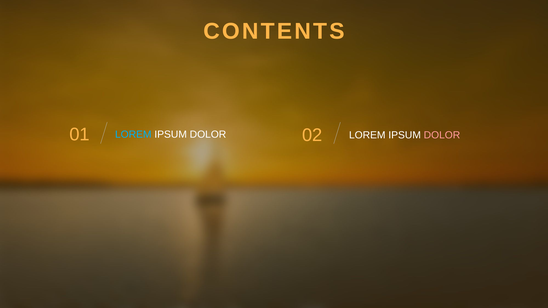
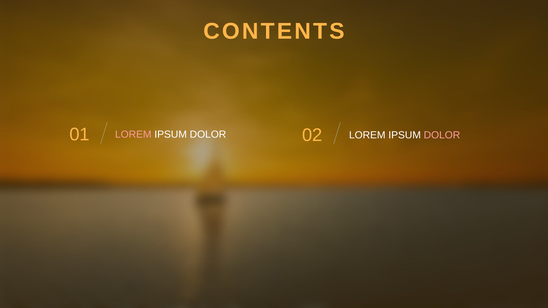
LOREM at (133, 135) colour: light blue -> pink
